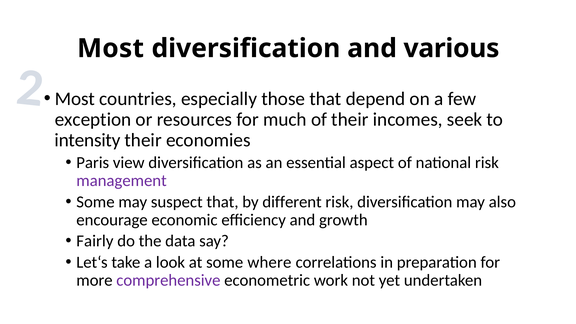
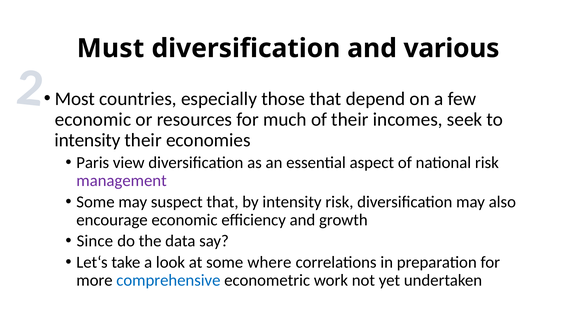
Most at (111, 48): Most -> Must
exception at (93, 119): exception -> economic
by different: different -> intensity
Fairly: Fairly -> Since
comprehensive colour: purple -> blue
